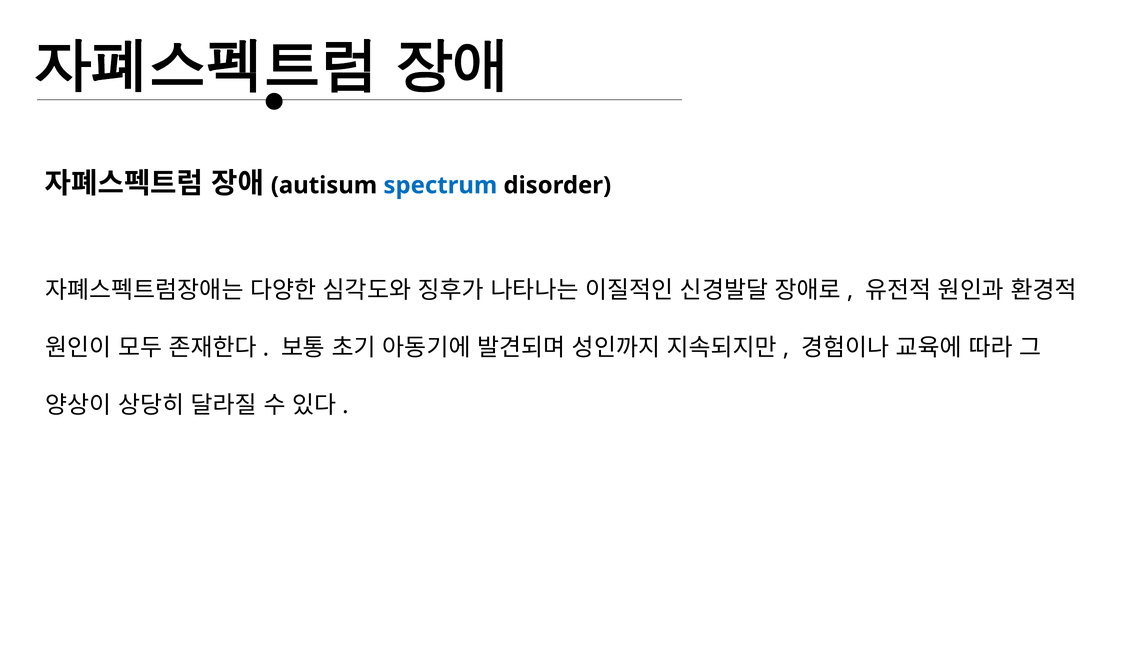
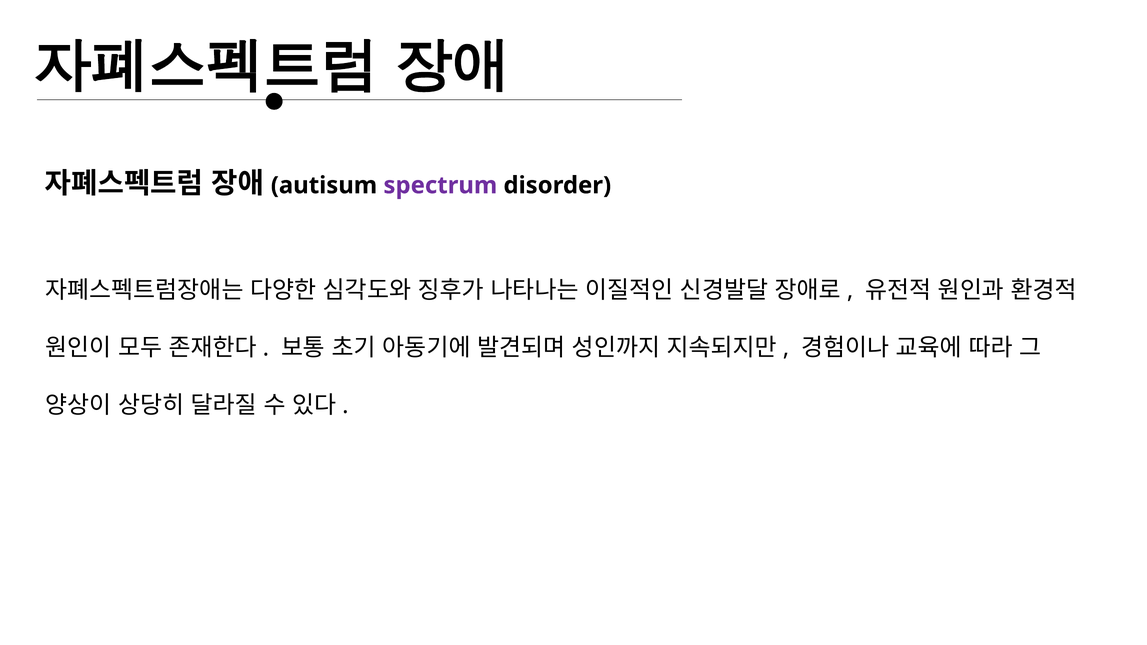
spectrum colour: blue -> purple
